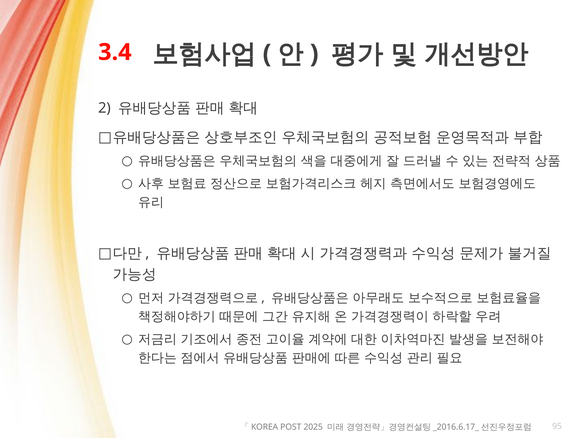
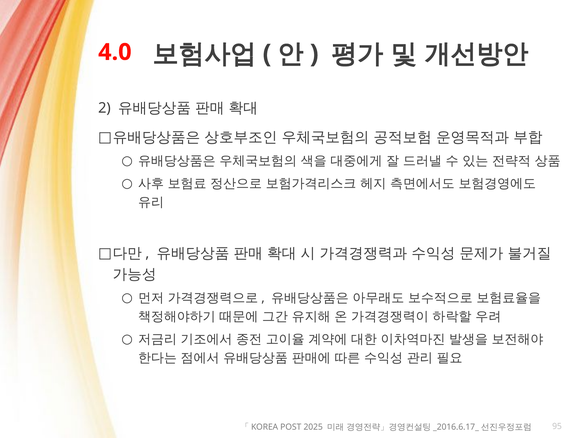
3.4: 3.4 -> 4.0
